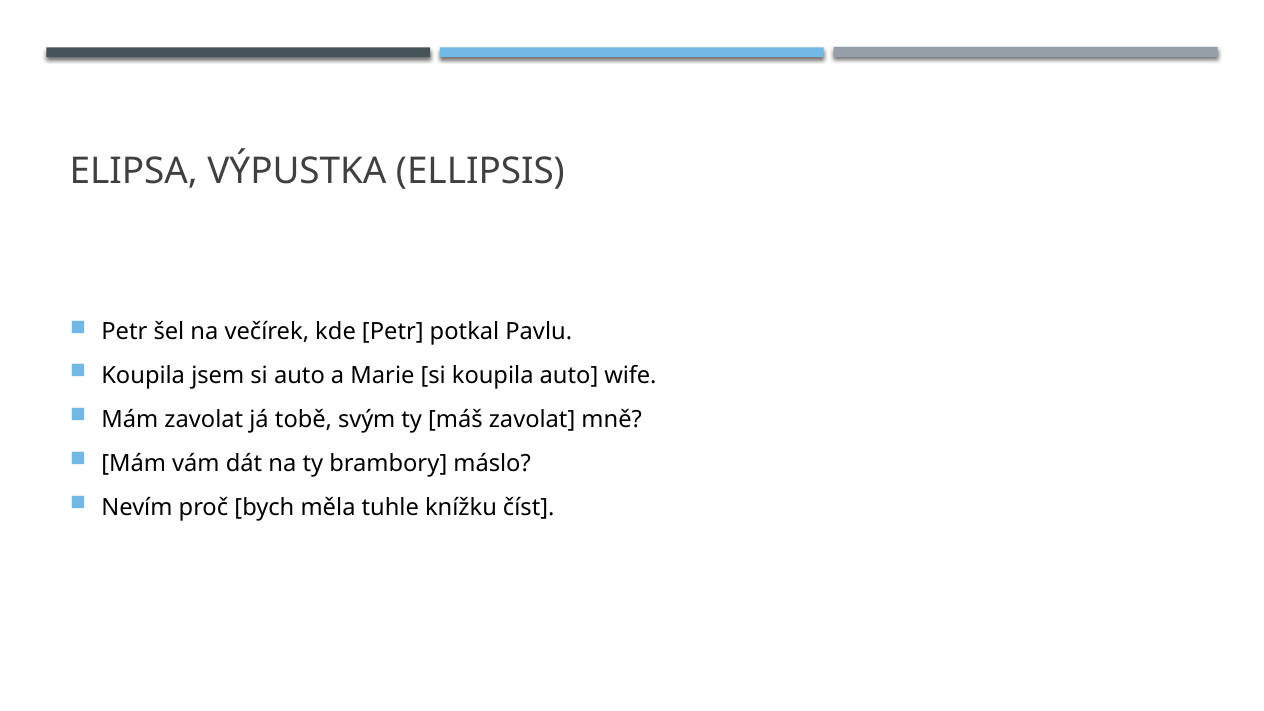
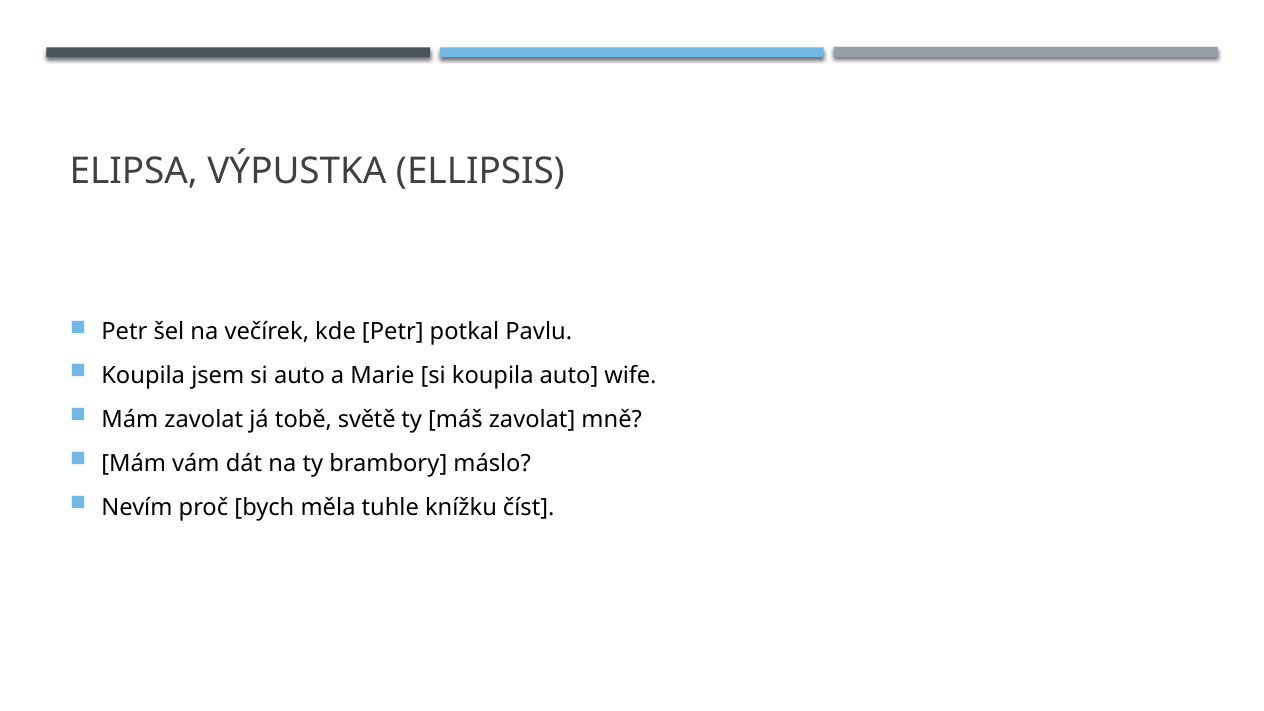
svým: svým -> světě
